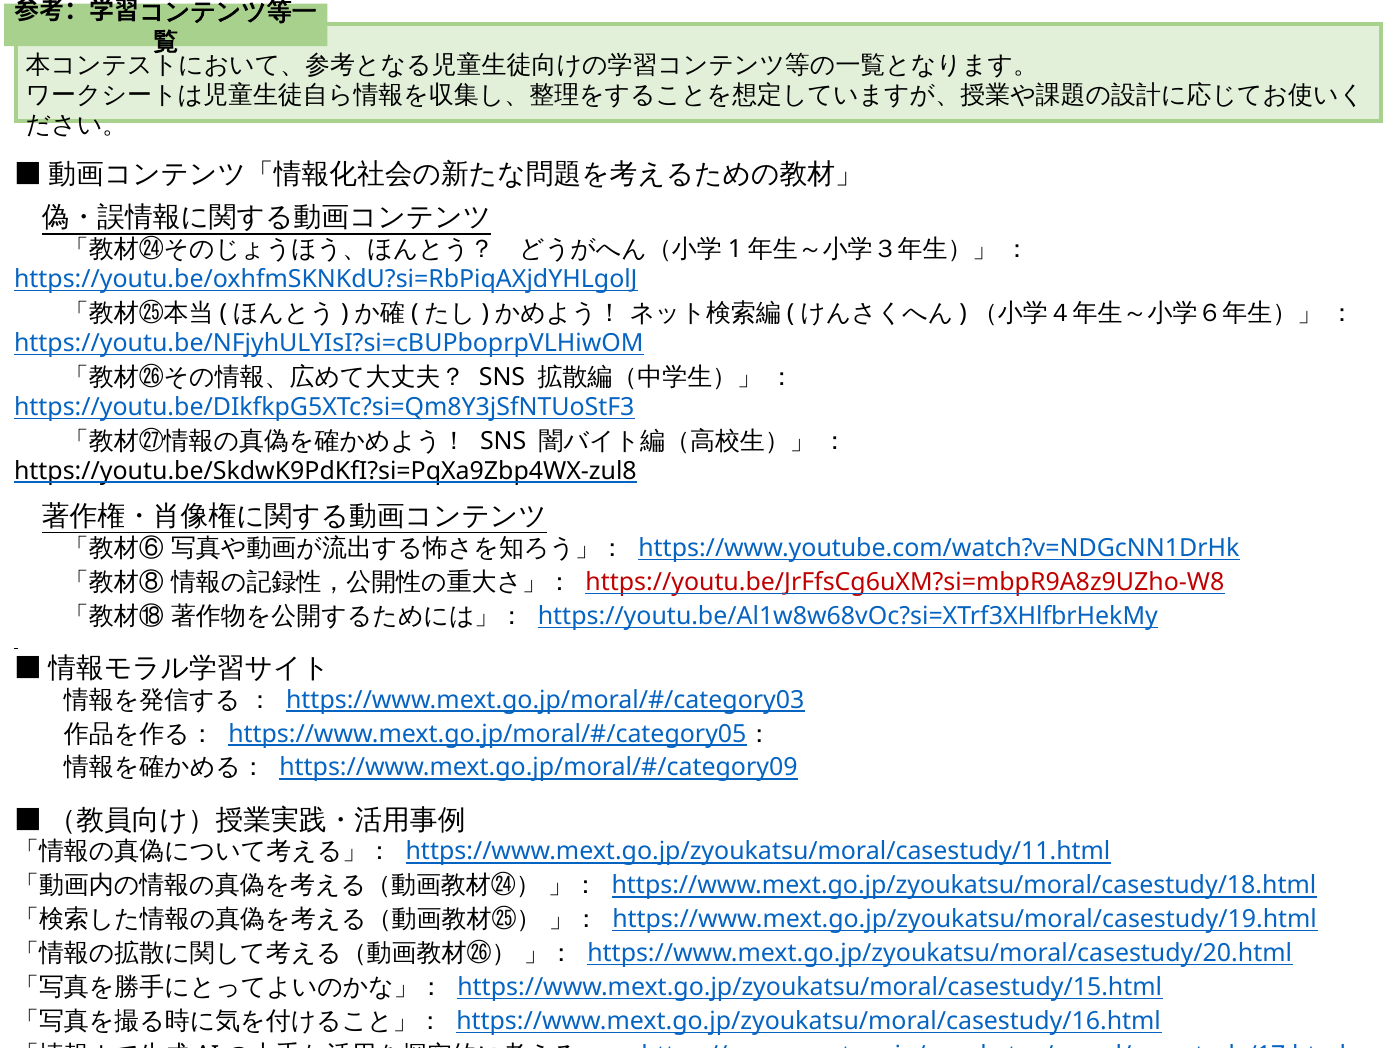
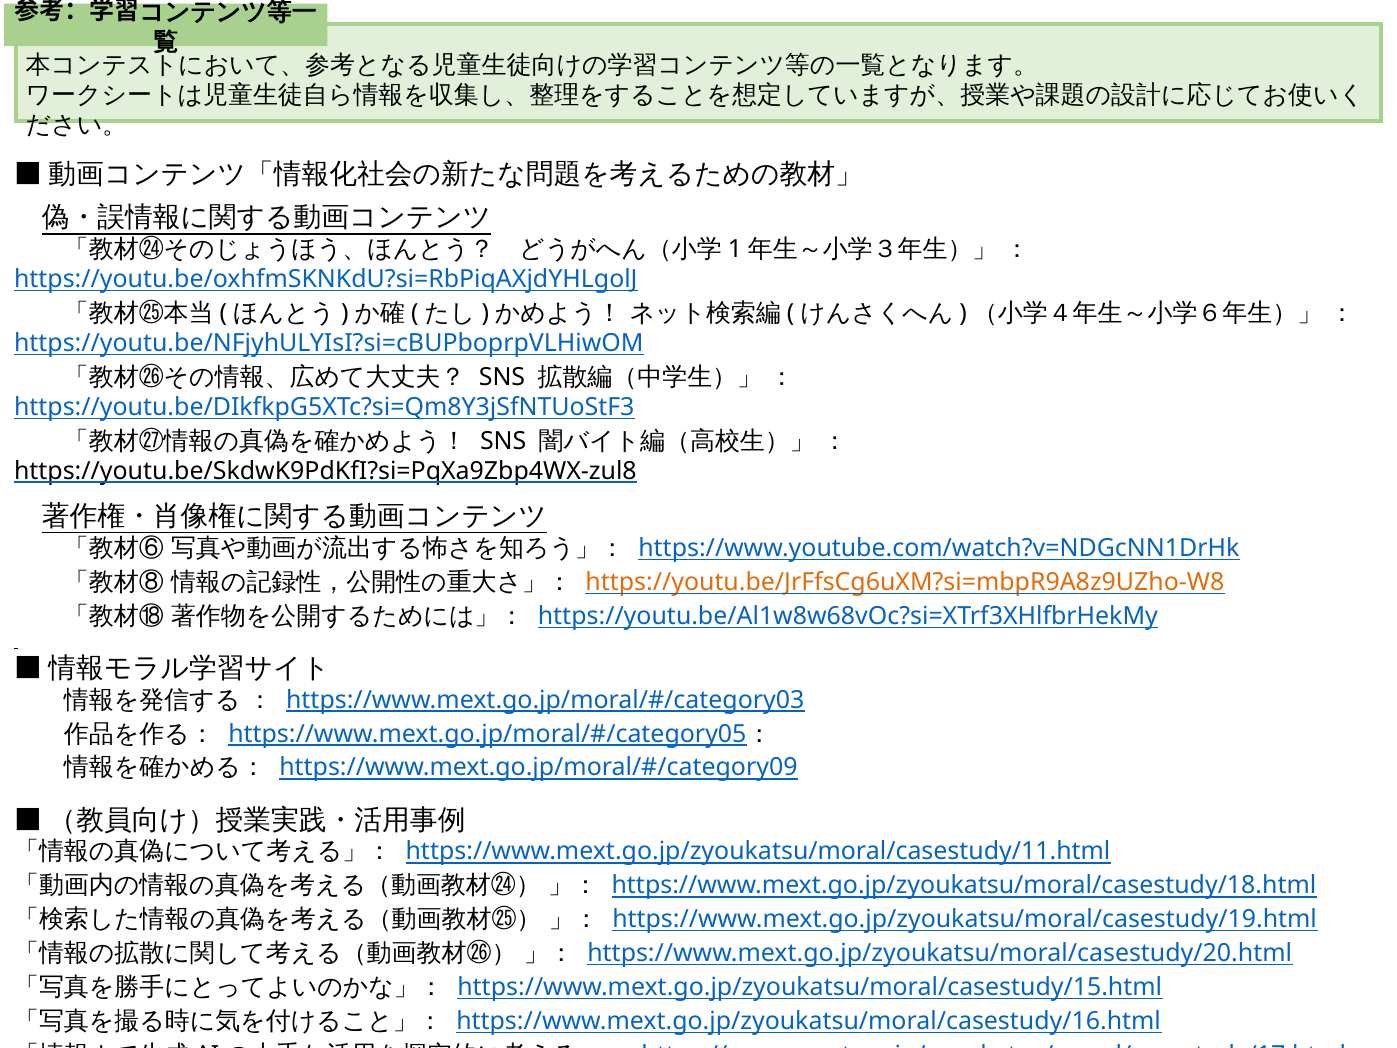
https://youtu.be/JrFfsCg6uXM?si=mbpR9A8z9UZho-W8 colour: red -> orange
